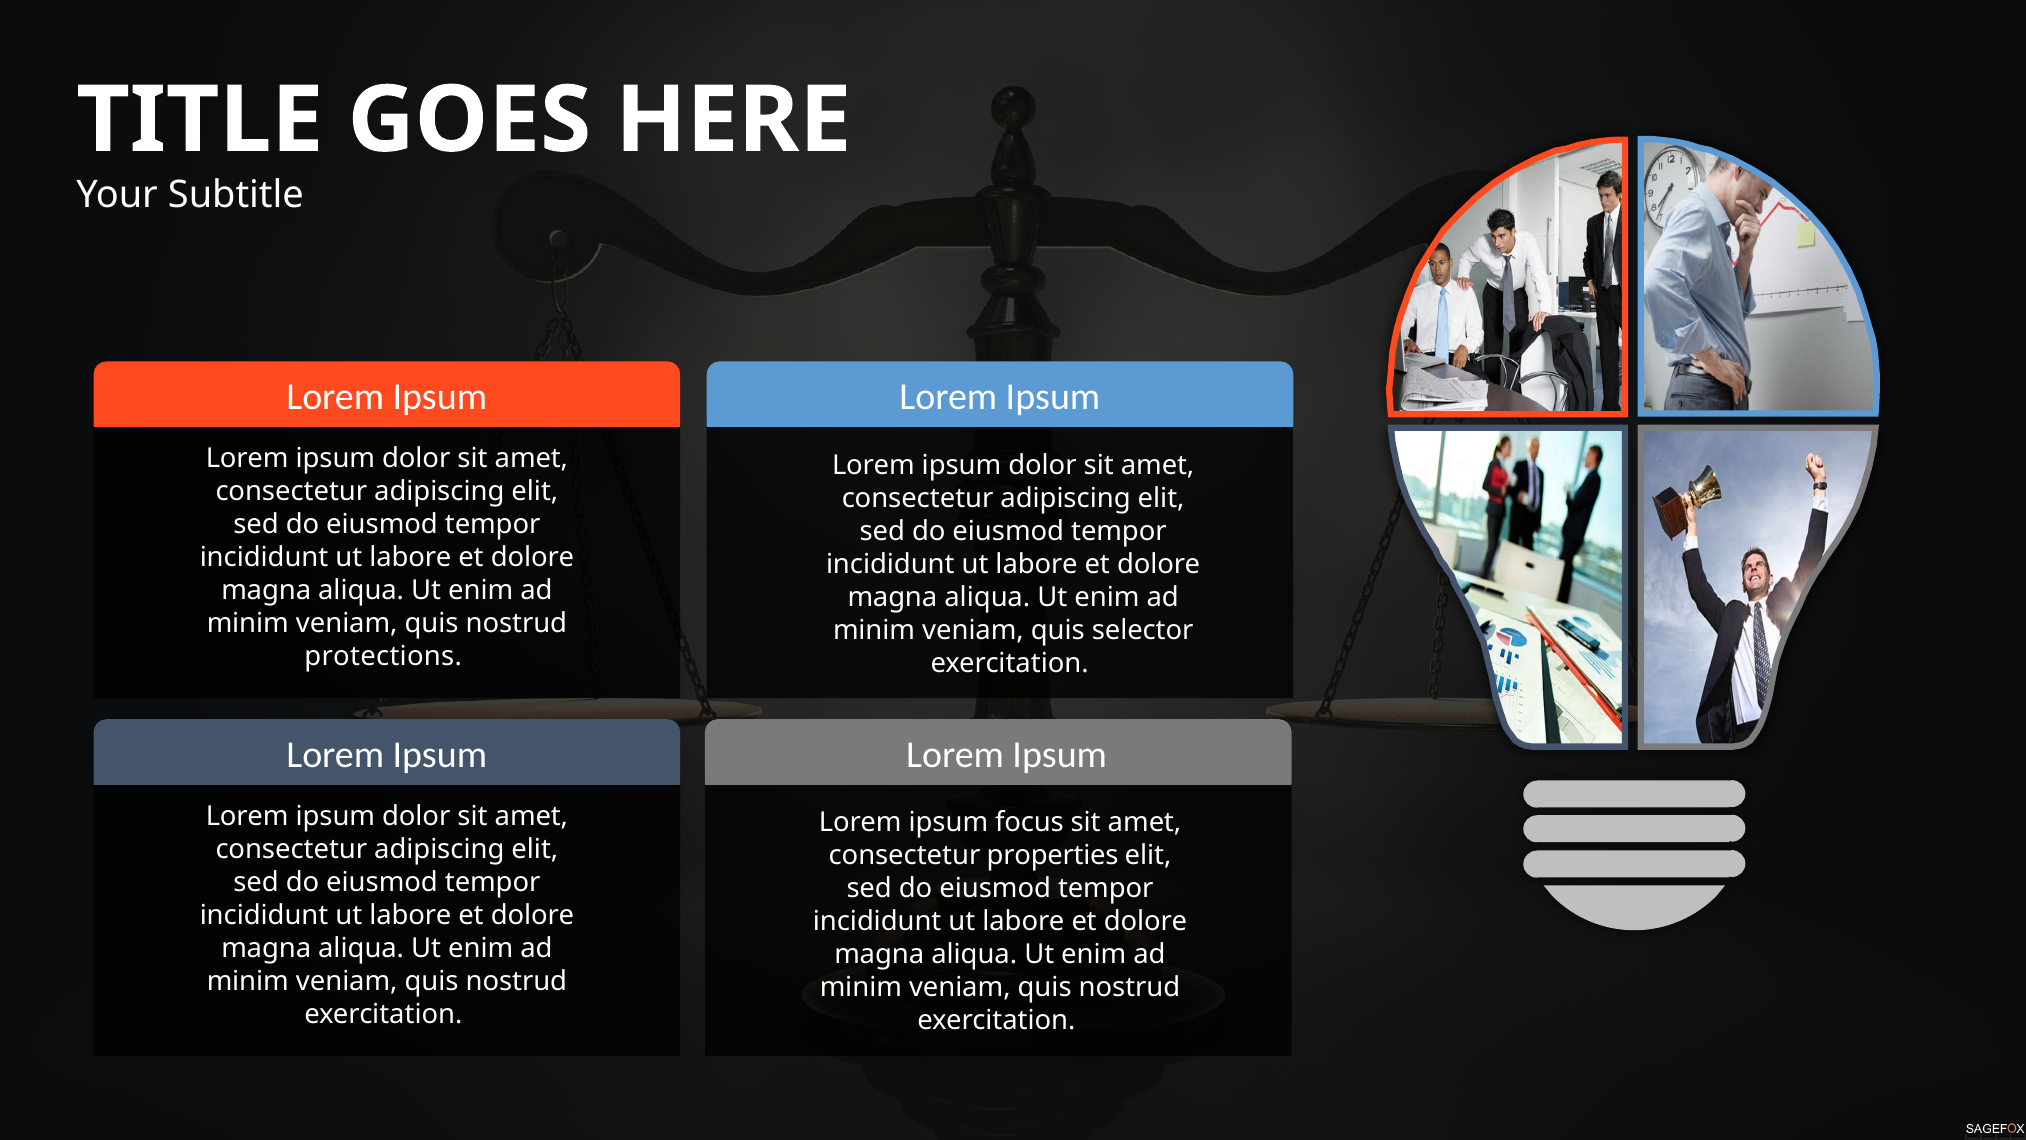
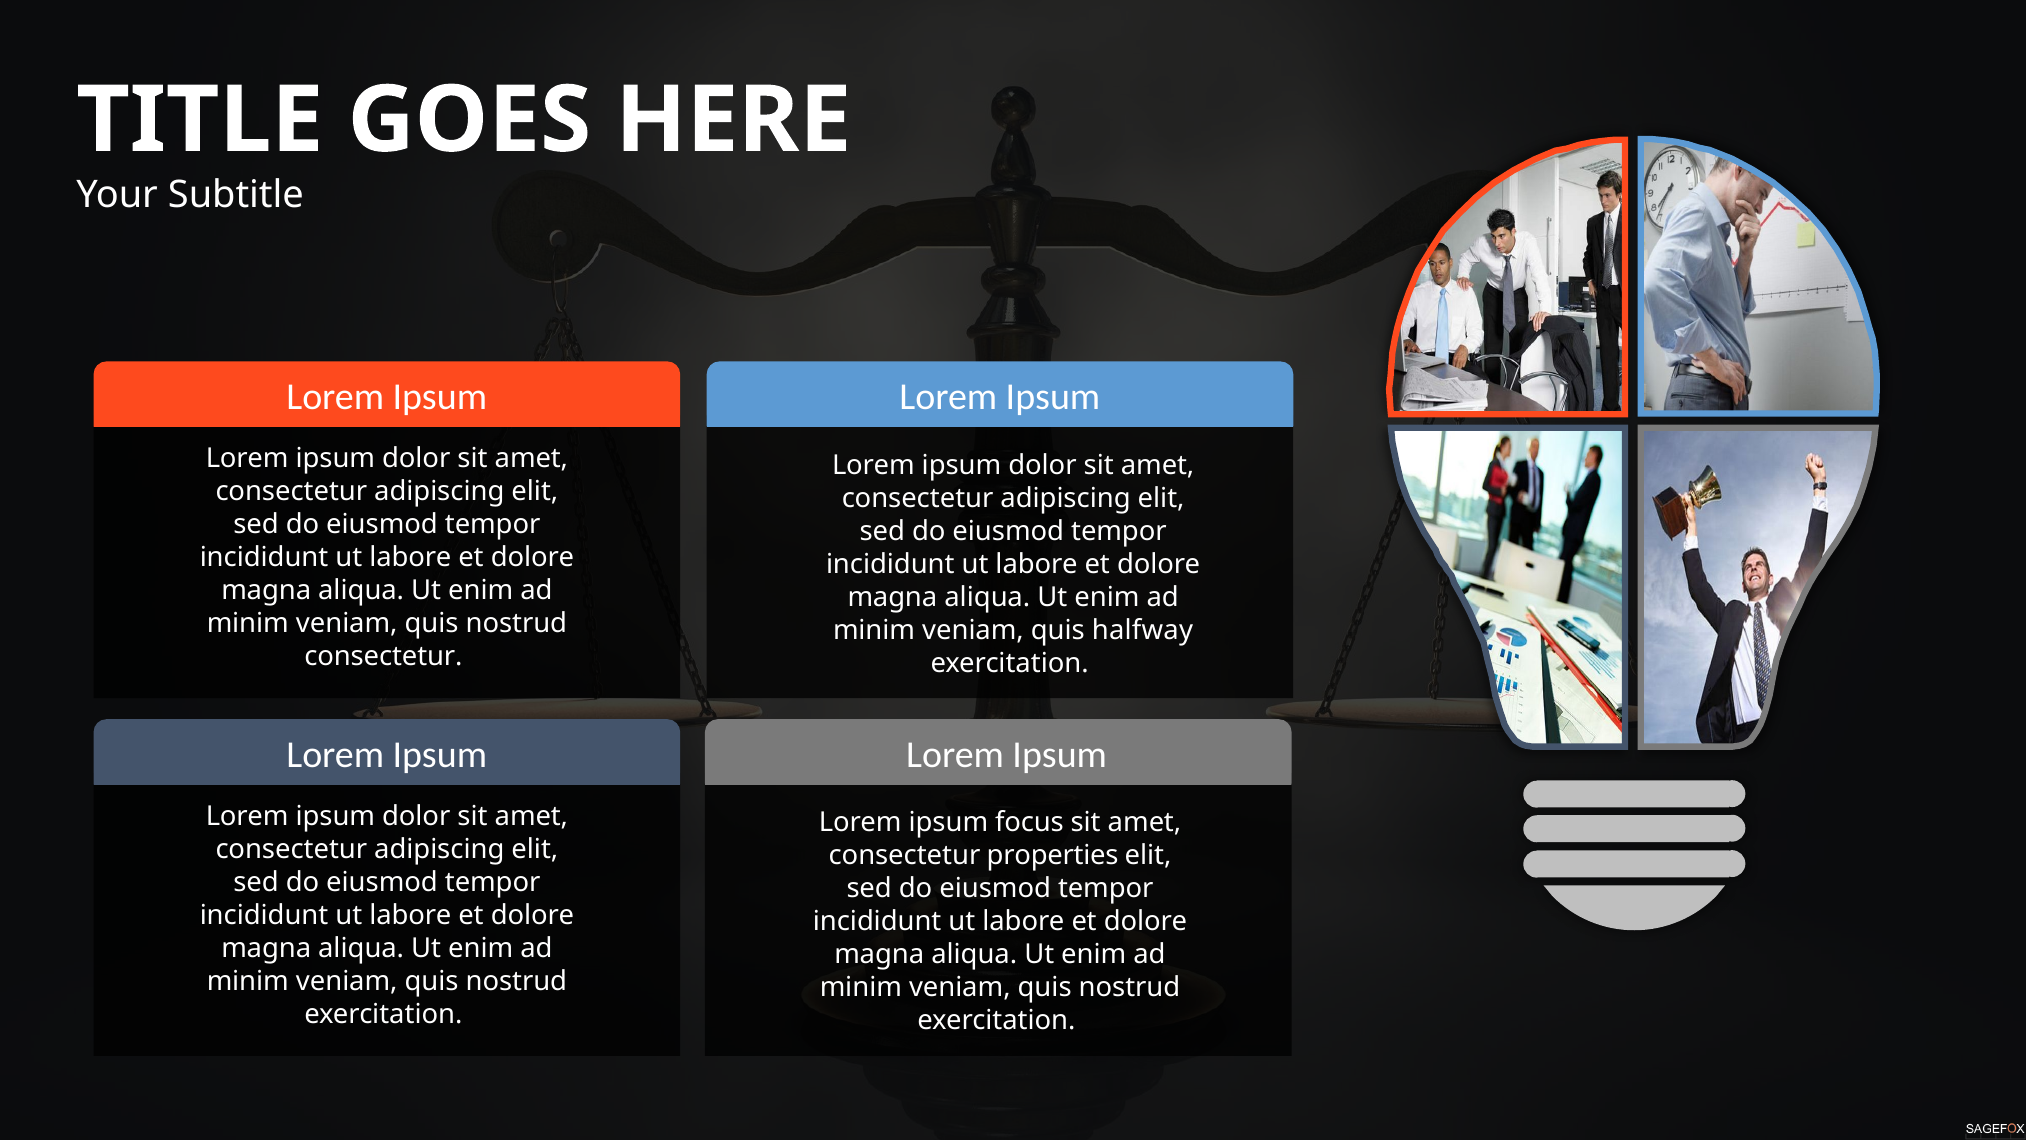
selector: selector -> halfway
protections at (383, 656): protections -> consectetur
